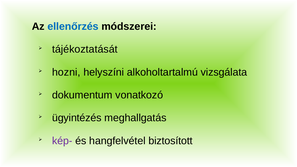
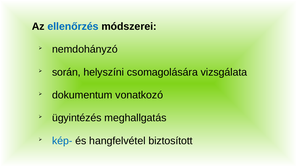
tájékoztatását: tájékoztatását -> nemdohányzó
hozni: hozni -> során
alkoholtartalmú: alkoholtartalmú -> csomagolására
kép- colour: purple -> blue
